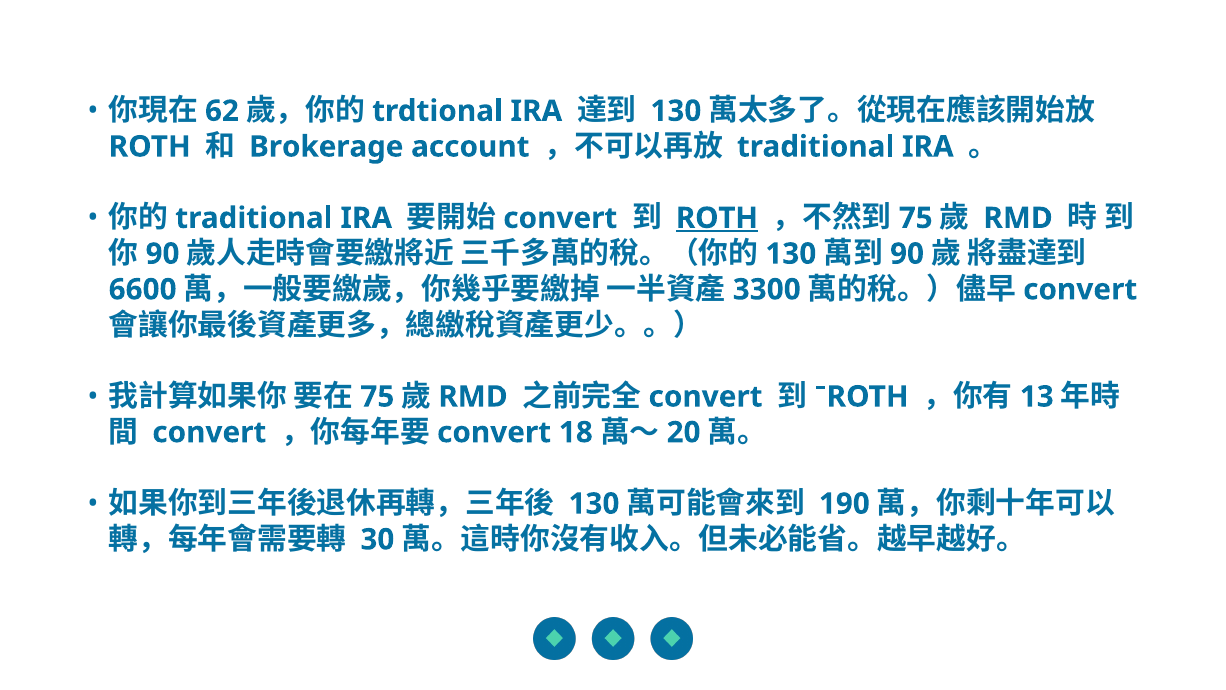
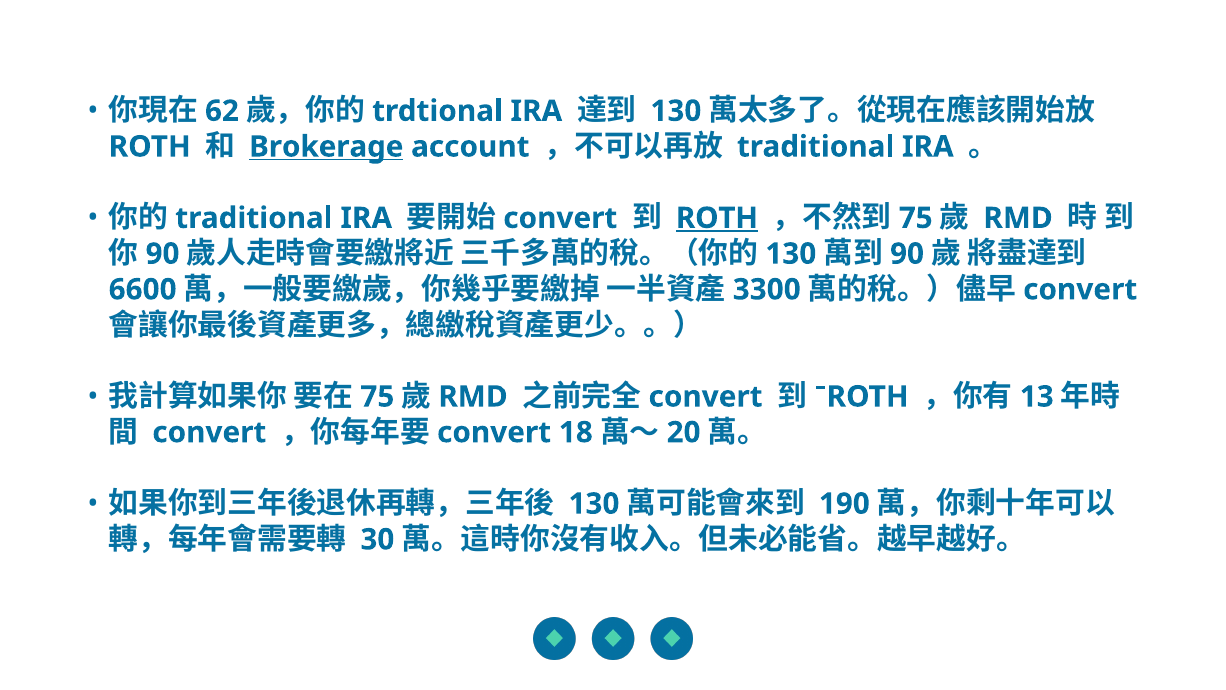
Brokerage underline: none -> present
